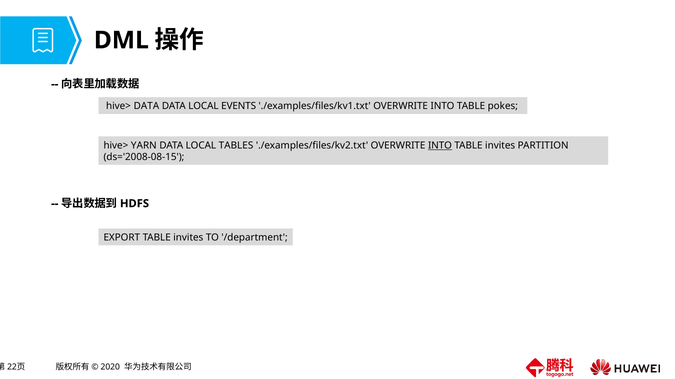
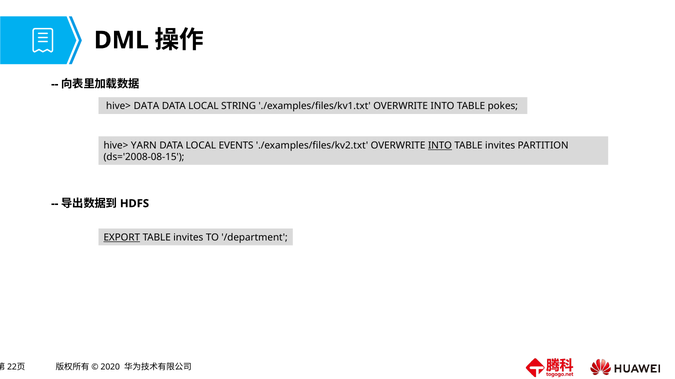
EVENTS: EVENTS -> STRING
TABLES: TABLES -> EVENTS
EXPORT underline: none -> present
